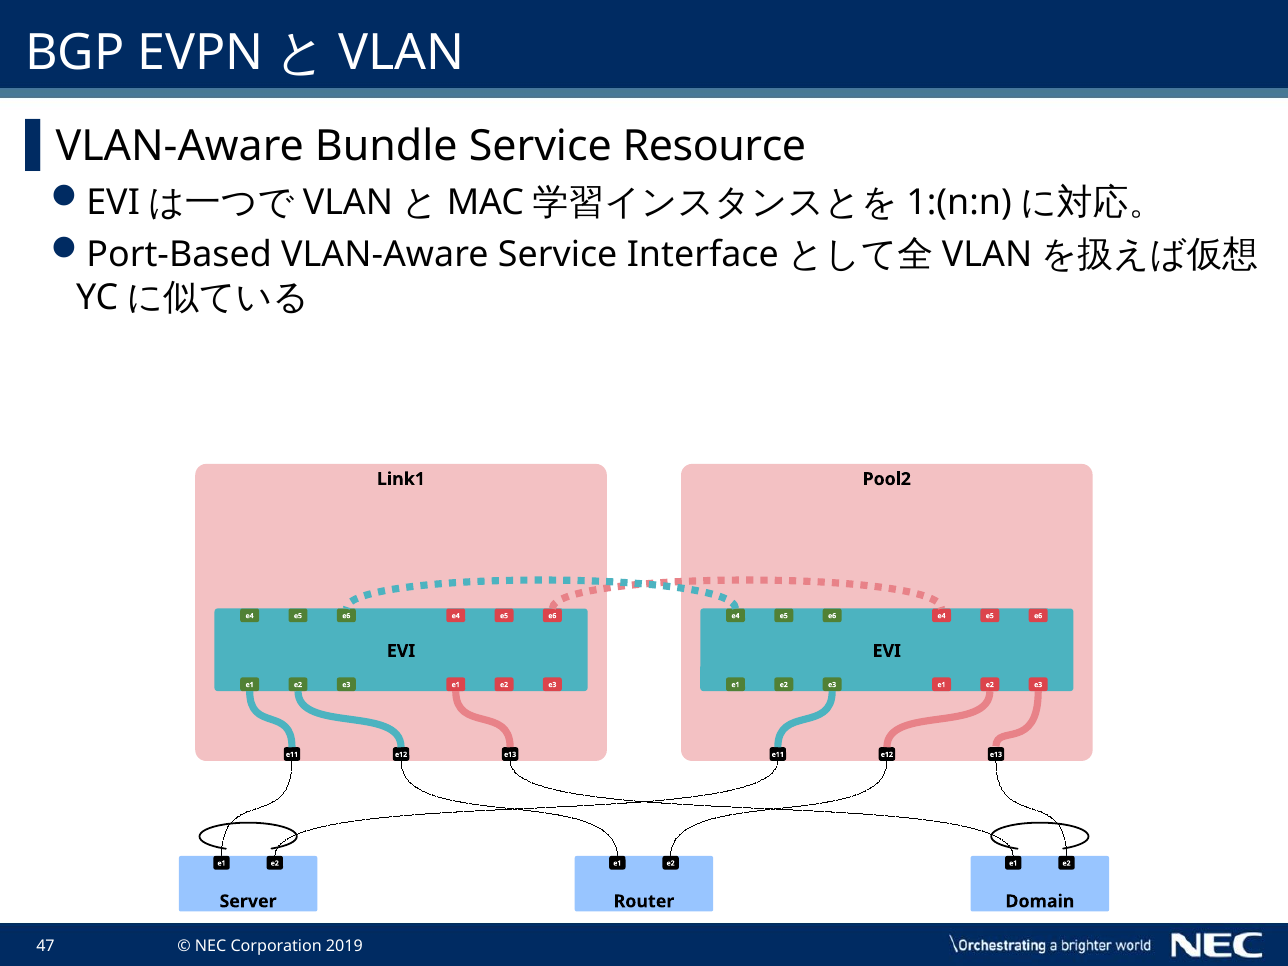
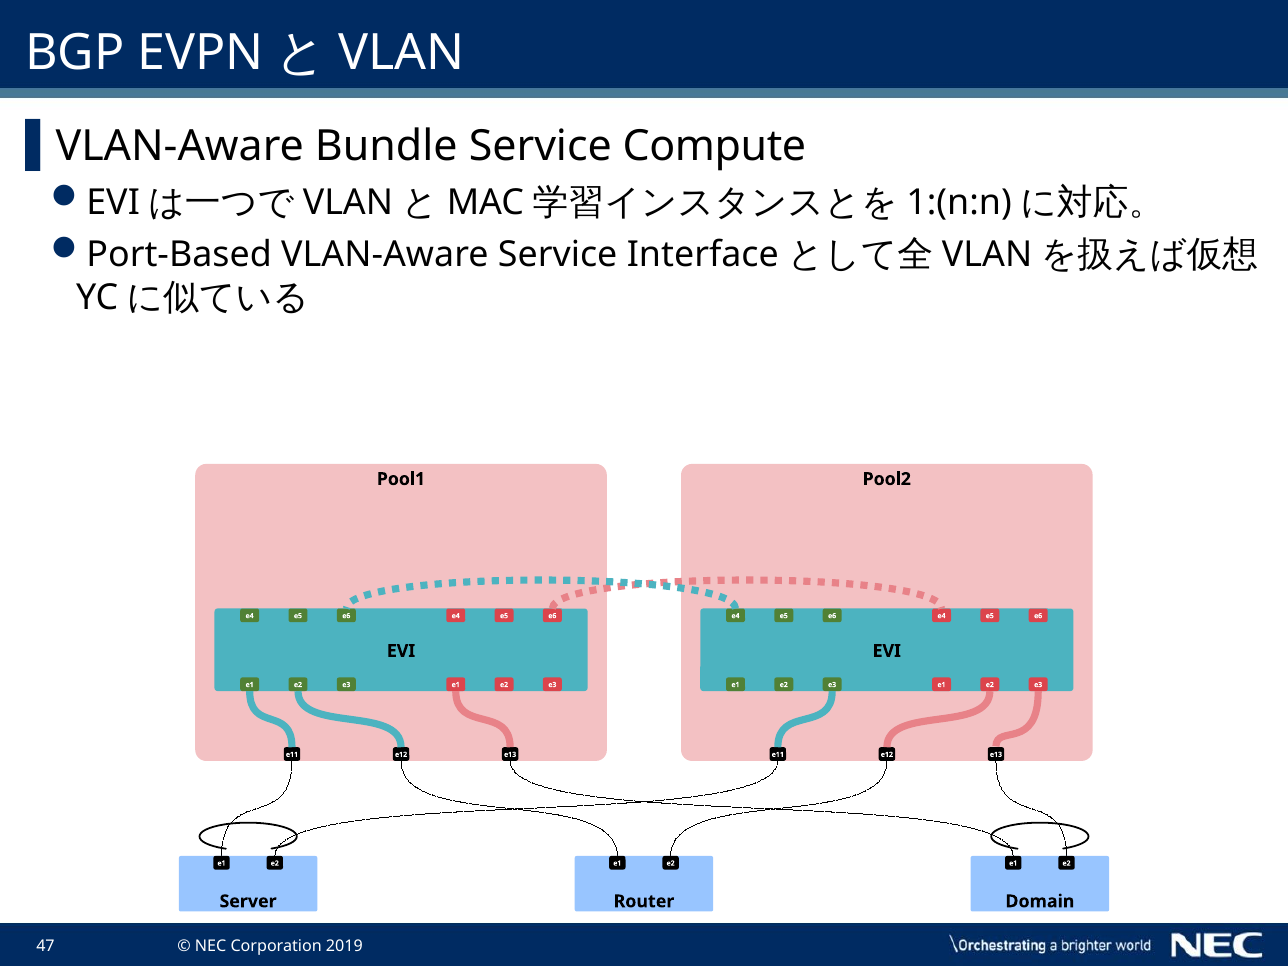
Resource: Resource -> Compute
Link1: Link1 -> Pool1
